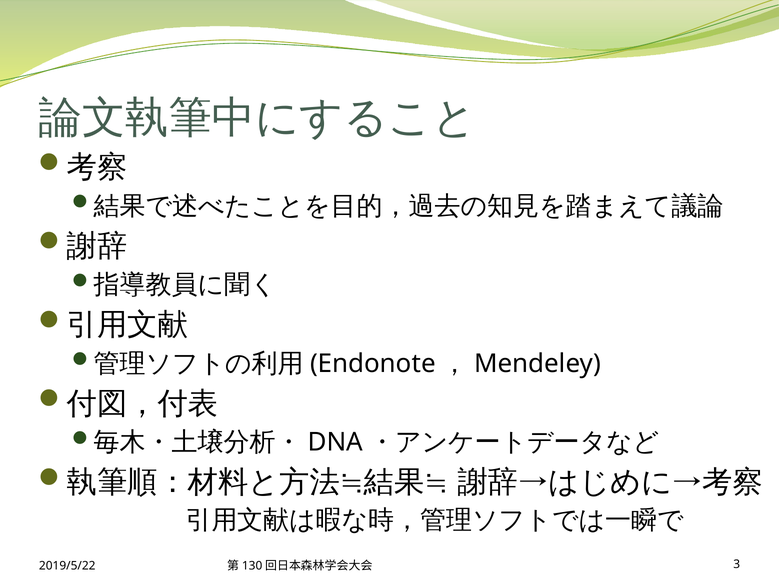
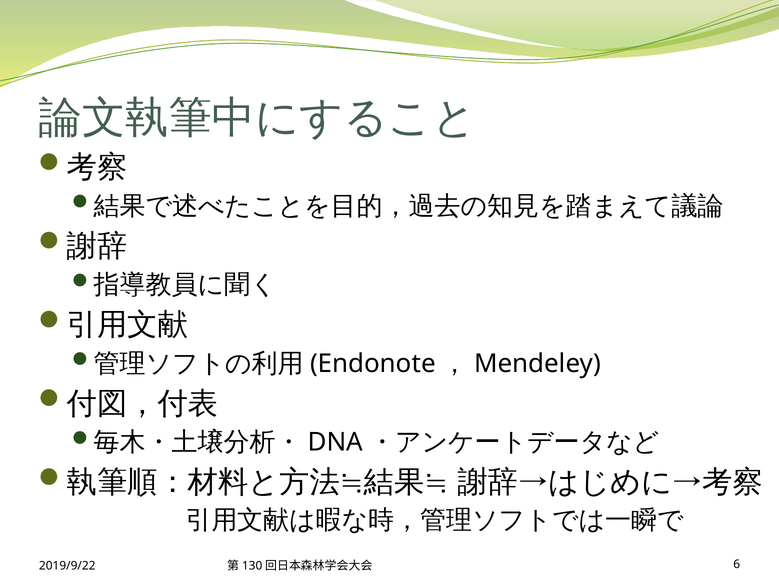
2019/5/22: 2019/5/22 -> 2019/9/22
3: 3 -> 6
